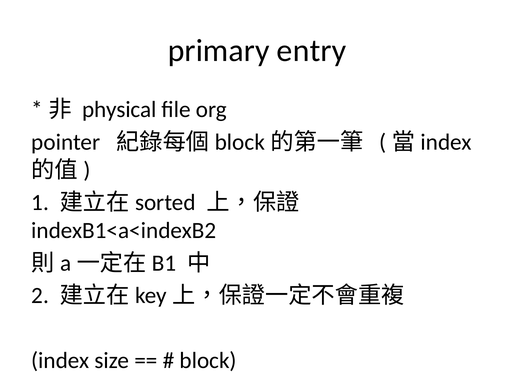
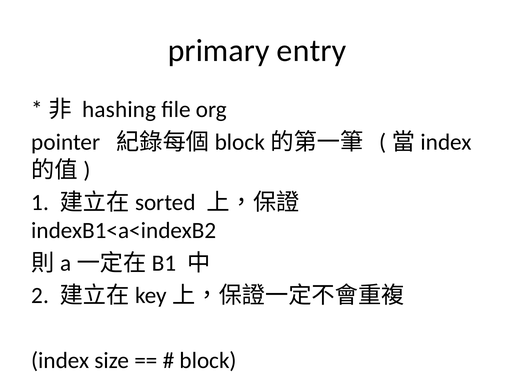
physical: physical -> hashing
